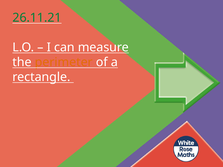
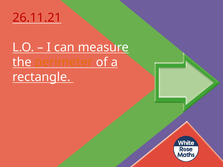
26.11.21 colour: green -> red
